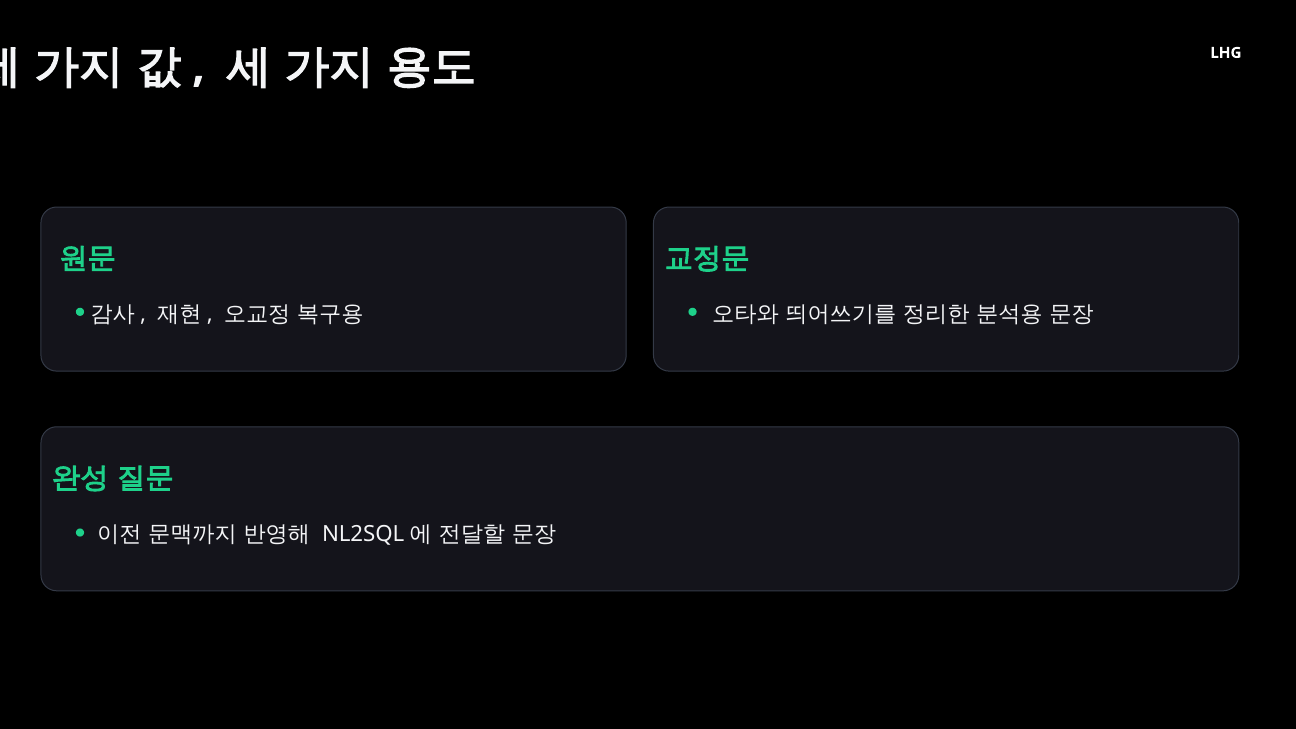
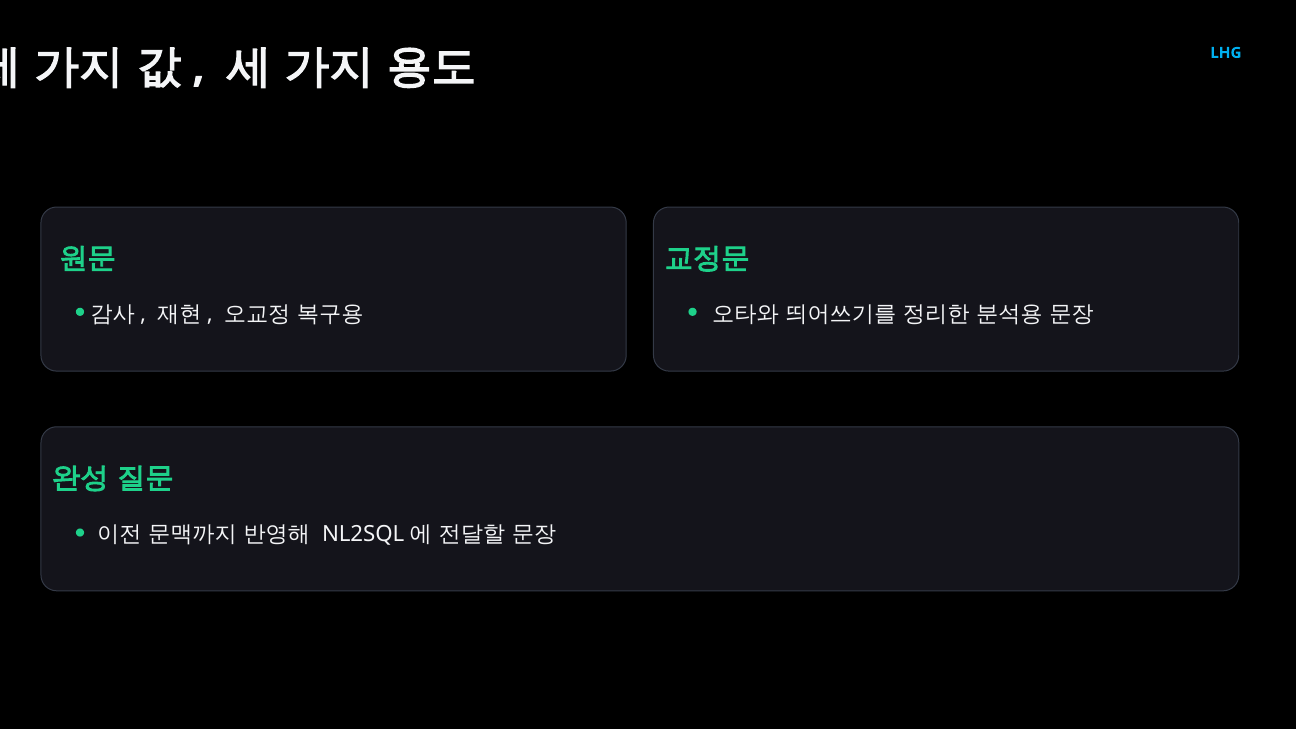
LHG colour: white -> light blue
